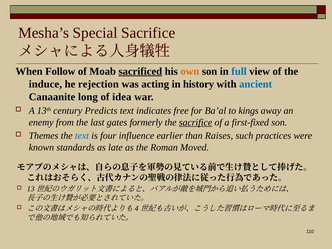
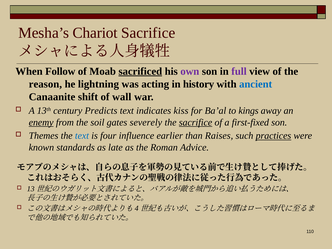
Special: Special -> Chariot
own colour: orange -> purple
full colour: blue -> purple
induce: induce -> reason
rejection: rejection -> lightning
long: long -> shift
idea: idea -> wall
free: free -> kiss
enemy underline: none -> present
last: last -> soil
formerly: formerly -> severely
practices underline: none -> present
Moved: Moved -> Advice
